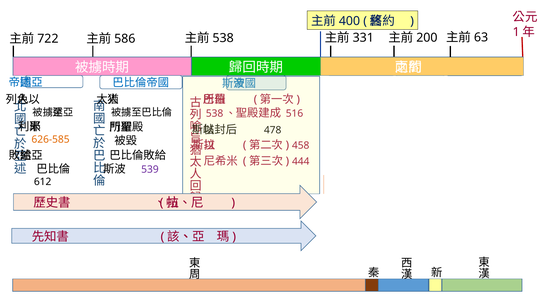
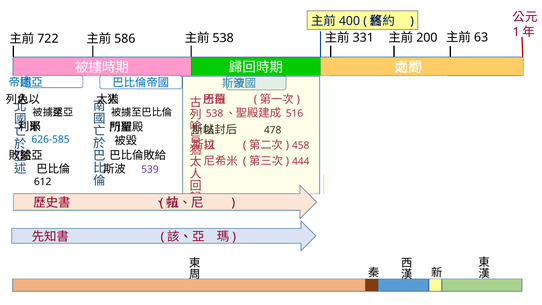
626-585 colour: orange -> blue
